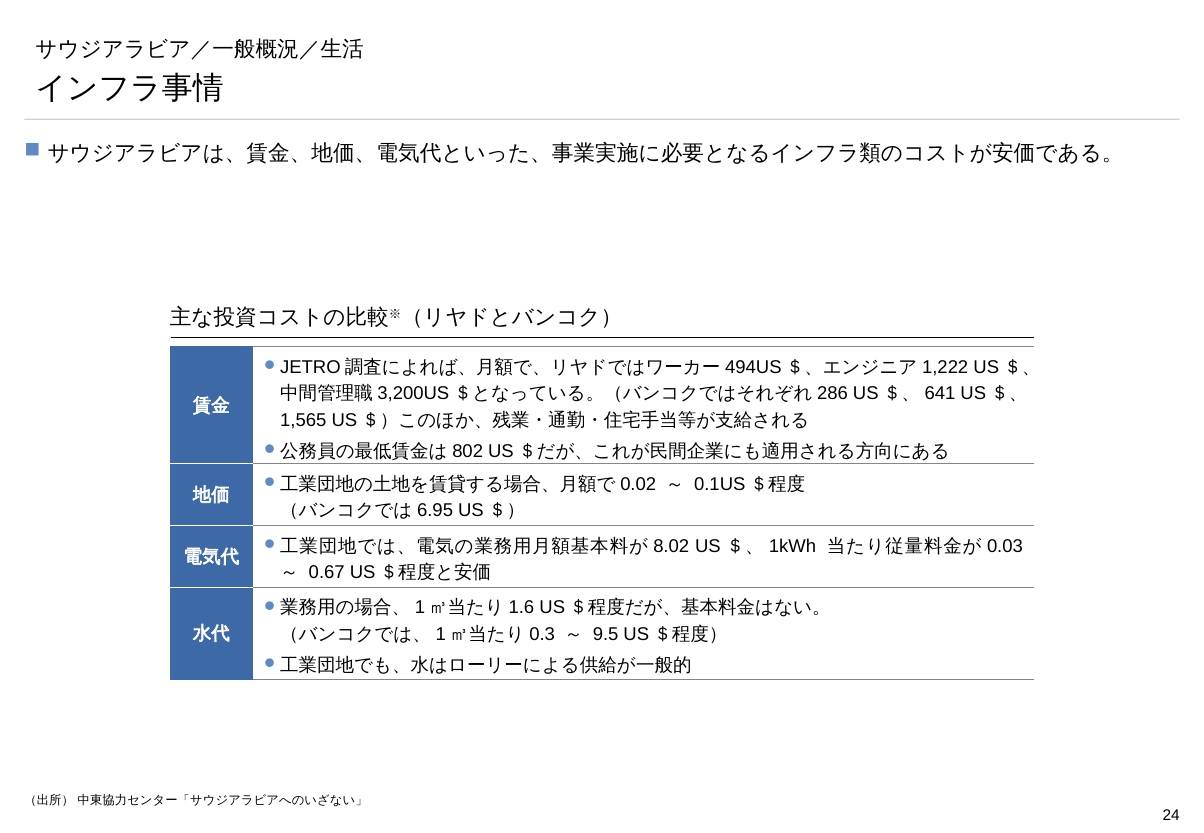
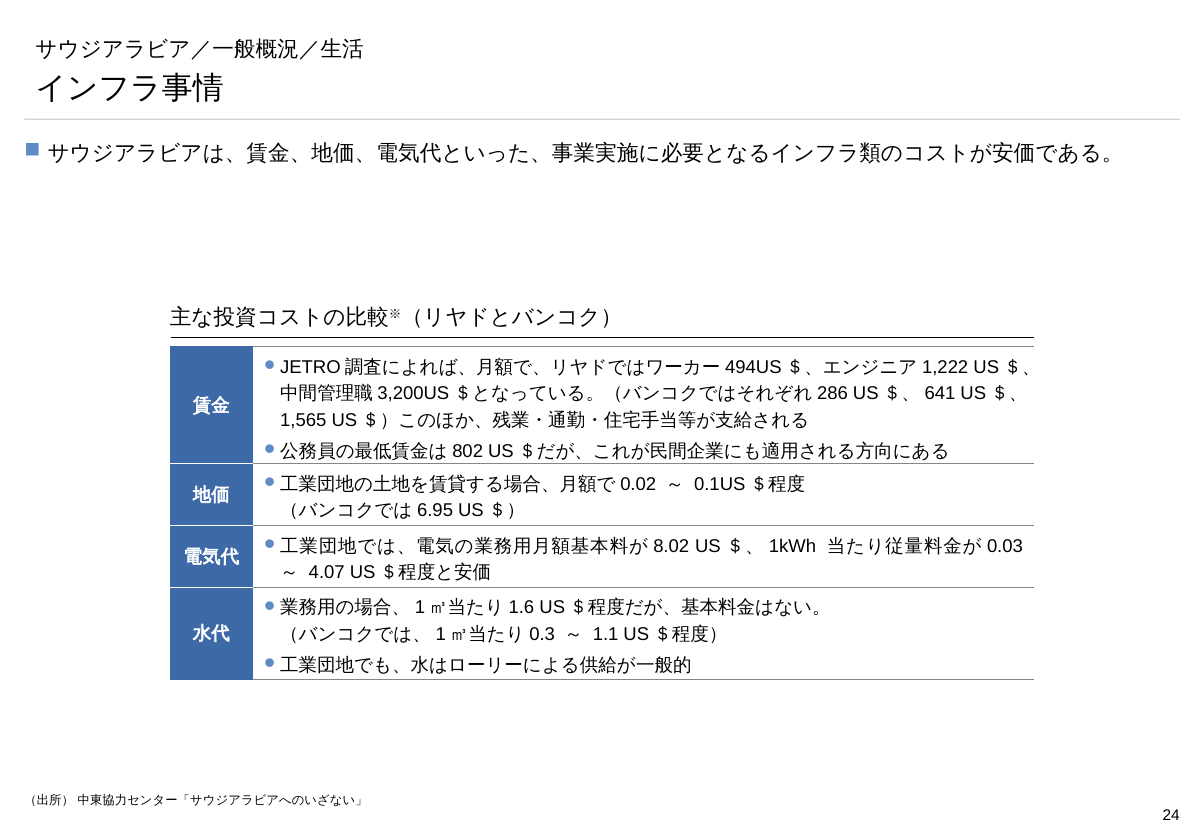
0.67: 0.67 -> 4.07
9.5: 9.5 -> 1.1
